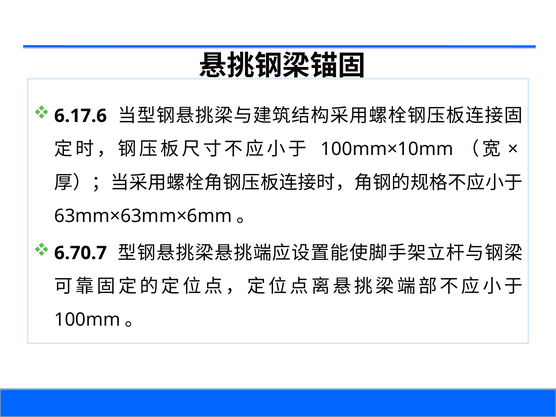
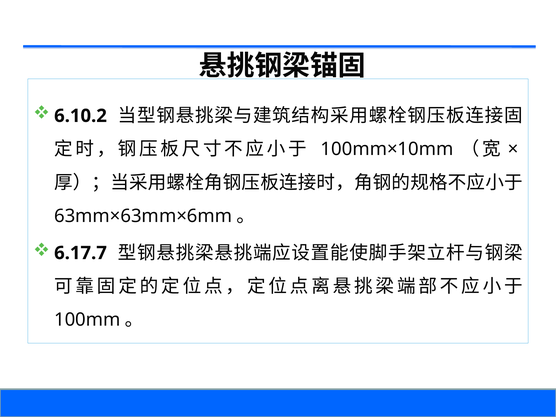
6.17.6: 6.17.6 -> 6.10.2
6.70.7: 6.70.7 -> 6.17.7
